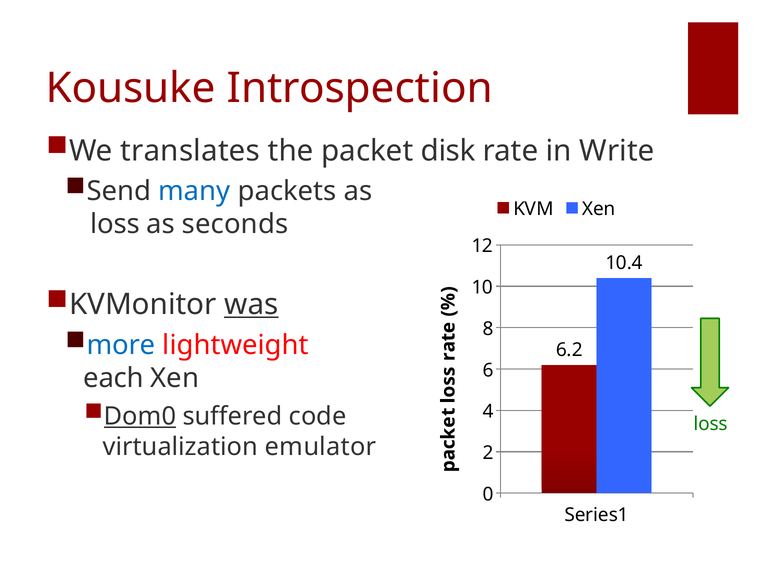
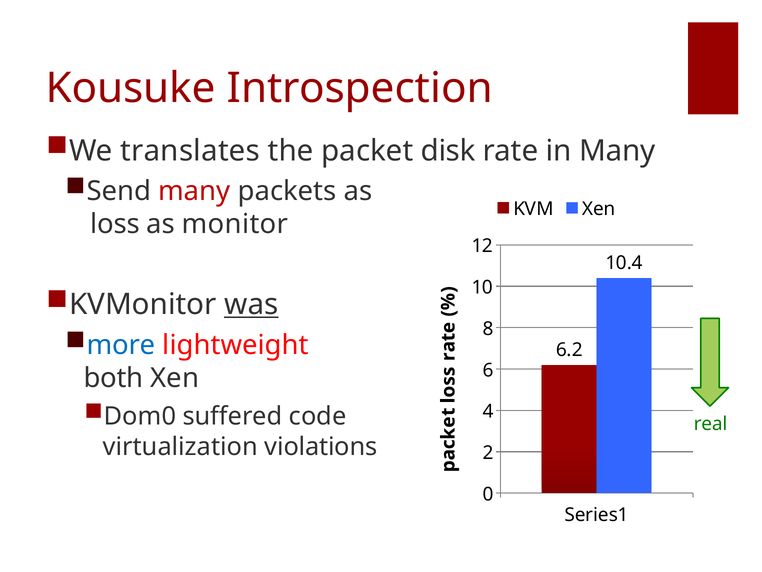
in Write: Write -> Many
many at (194, 191) colour: blue -> red
seconds: seconds -> monitor
each: each -> both
Dom0 underline: present -> none
loss at (711, 423): loss -> real
emulator: emulator -> violations
